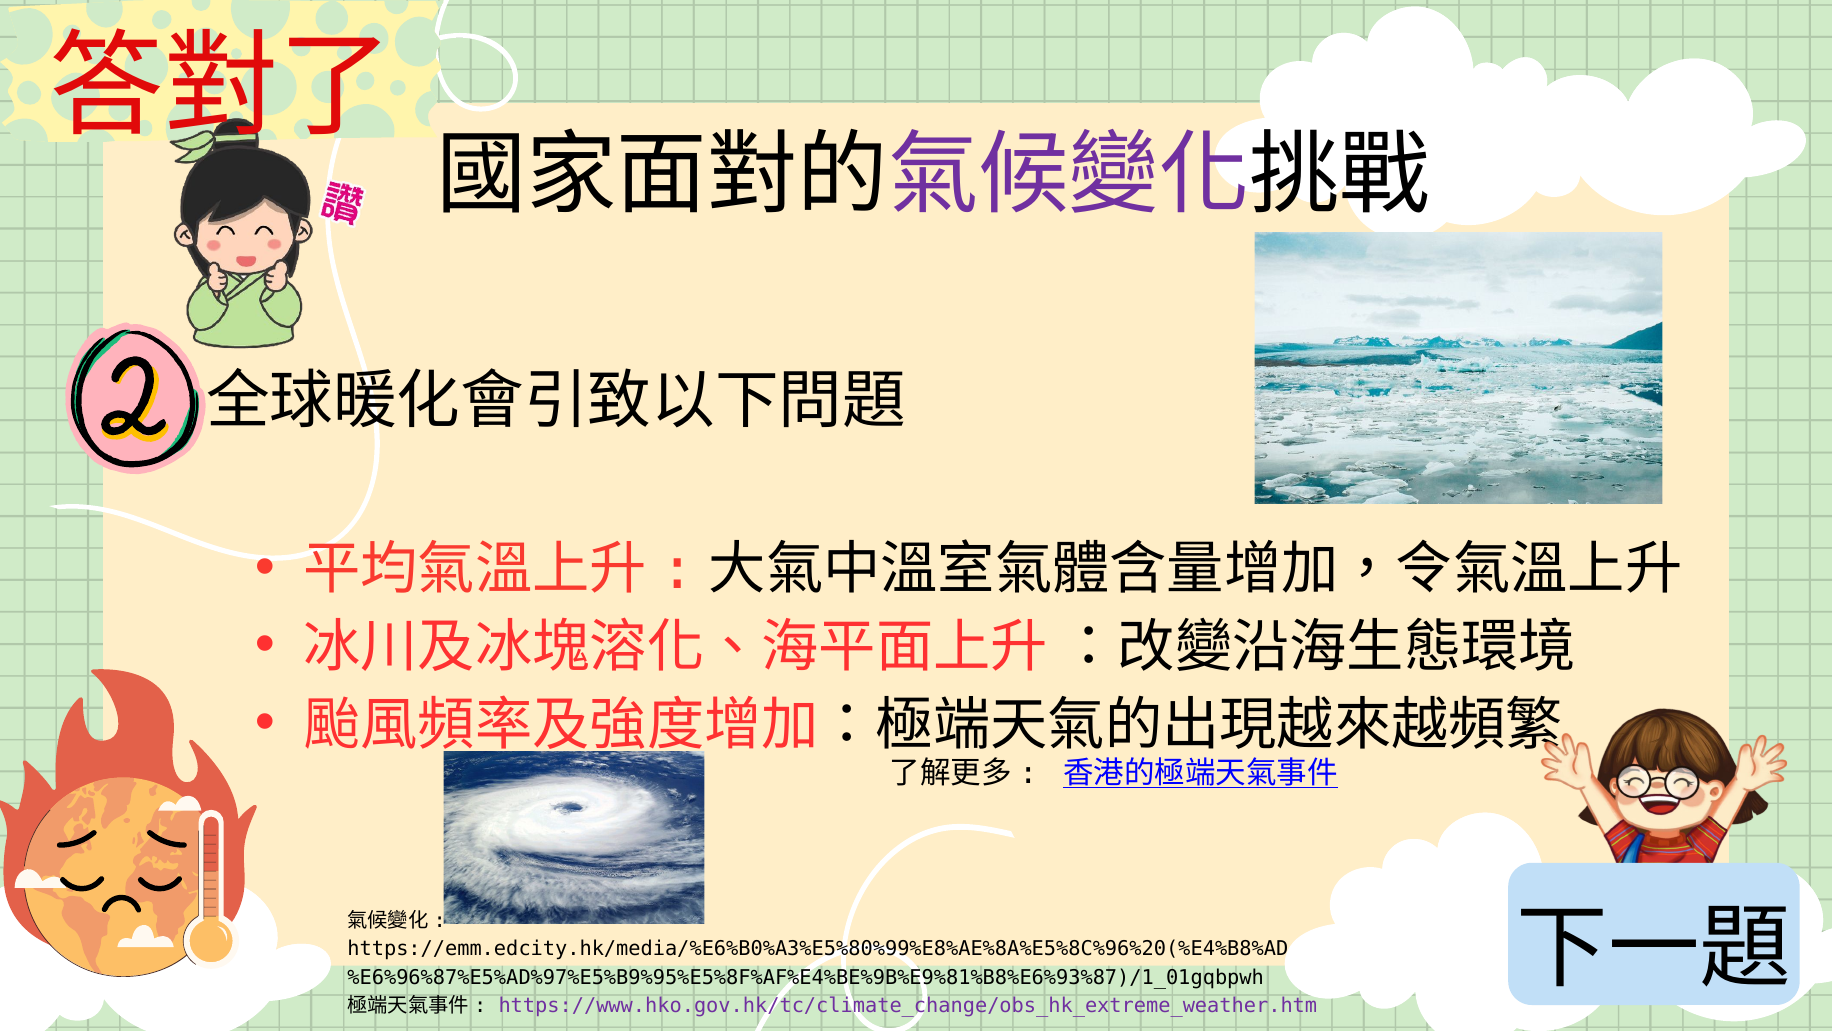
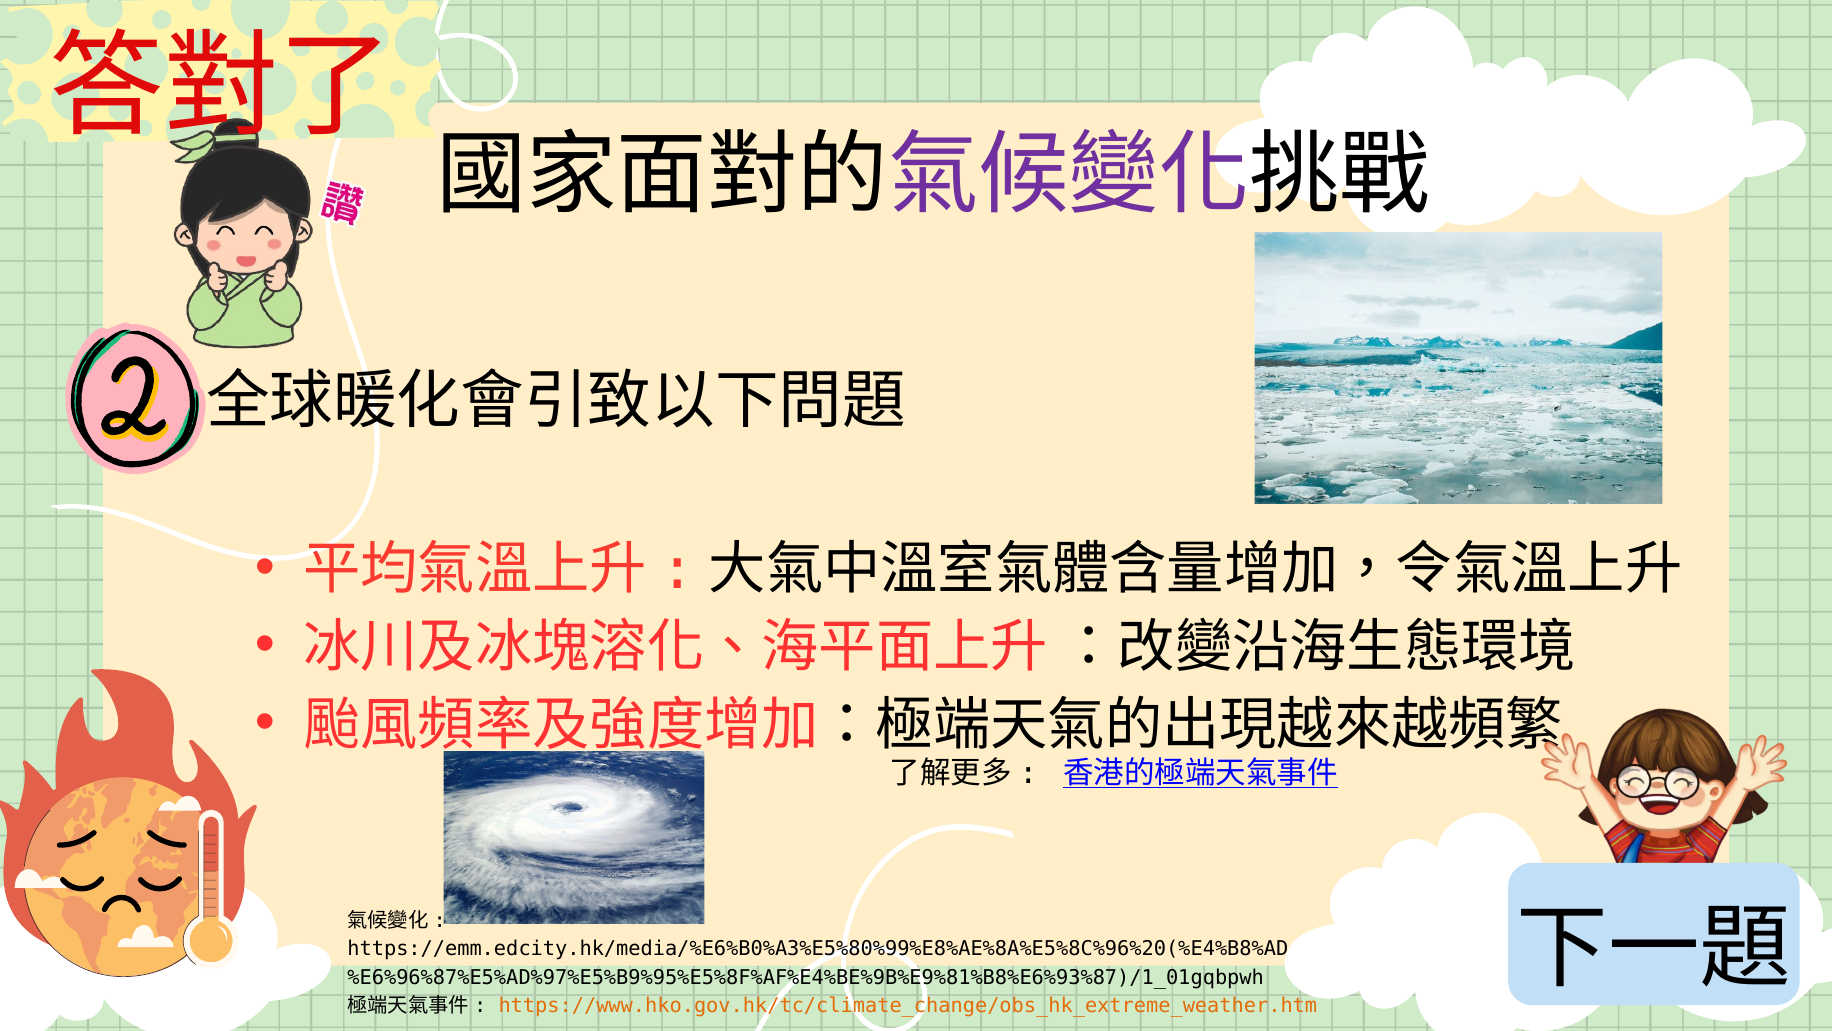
https://www.hko.gov.hk/tc/climate_change/obs_hk_extreme_weather.htm colour: purple -> orange
